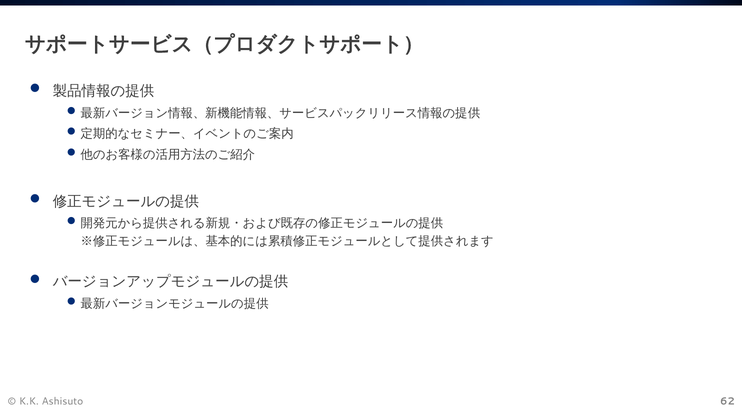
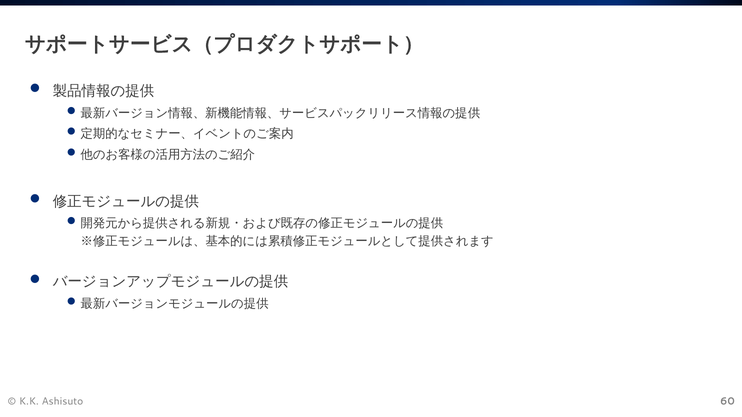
62: 62 -> 60
